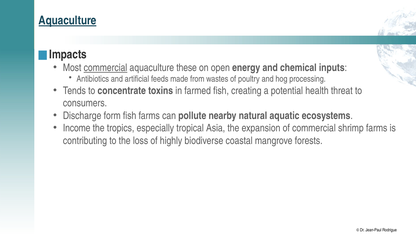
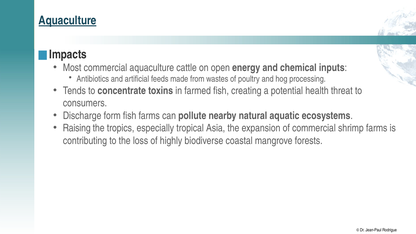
commercial at (105, 68) underline: present -> none
these: these -> cattle
Income: Income -> Raising
